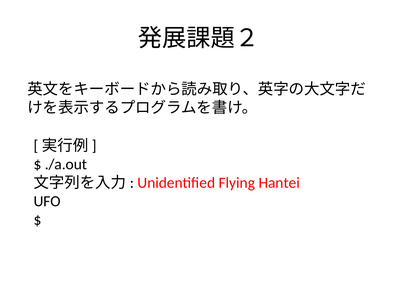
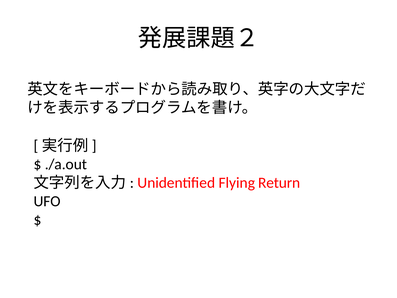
Hantei: Hantei -> Return
